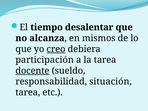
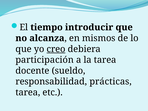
desalentar: desalentar -> introducir
docente underline: present -> none
situación: situación -> prácticas
